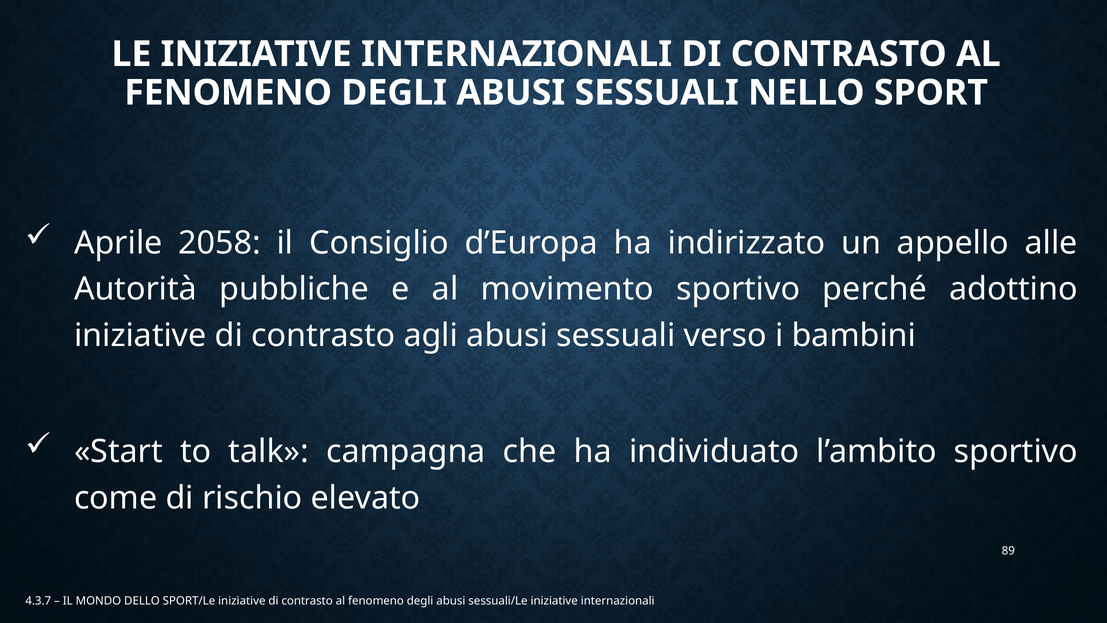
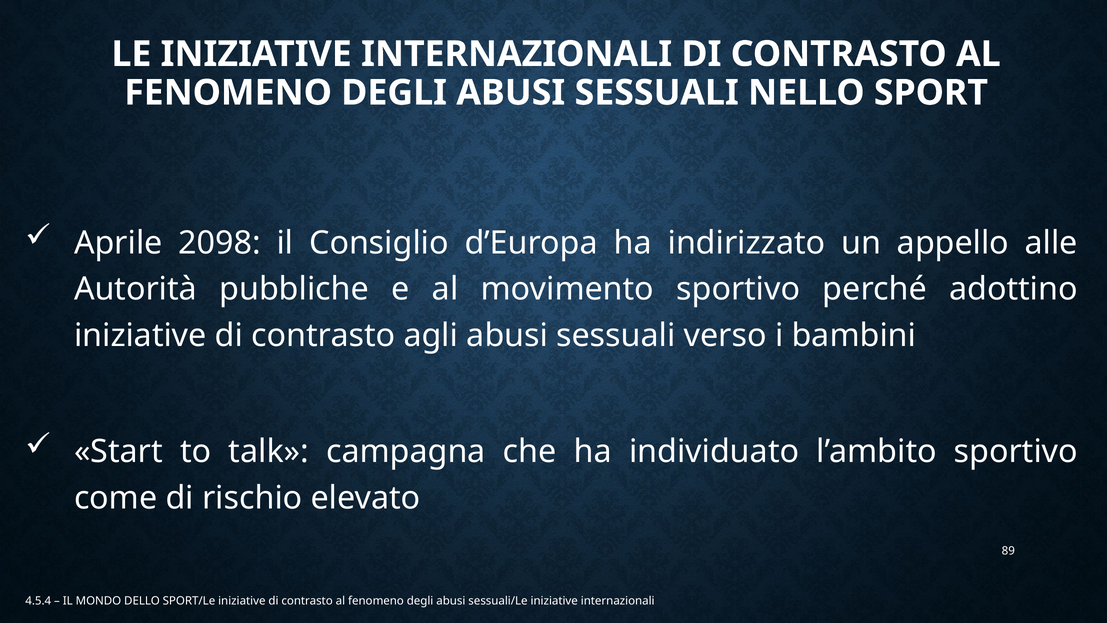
2058: 2058 -> 2098
4.3.7: 4.3.7 -> 4.5.4
